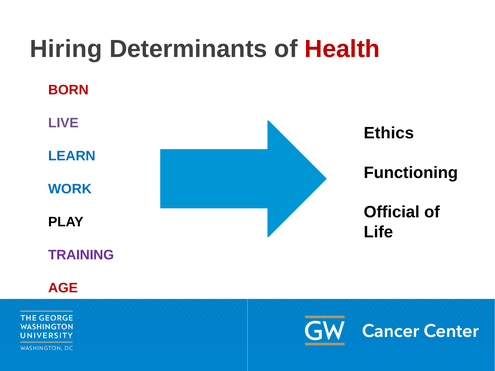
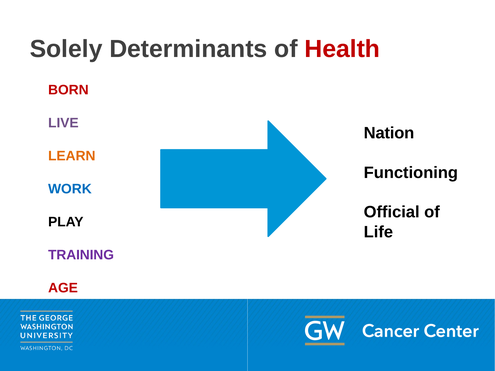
Hiring: Hiring -> Solely
Ethics: Ethics -> Nation
LEARN colour: blue -> orange
